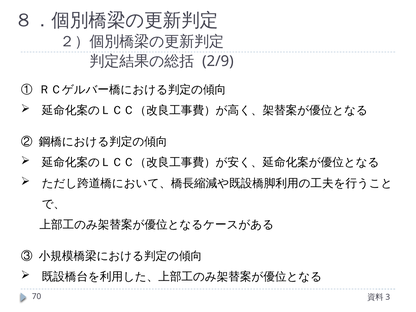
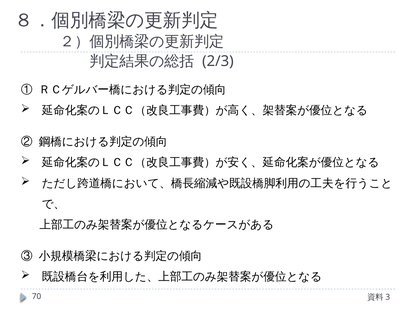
2/9: 2/9 -> 2/3
